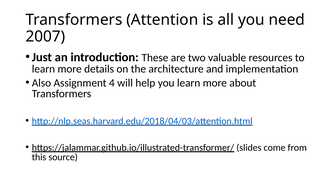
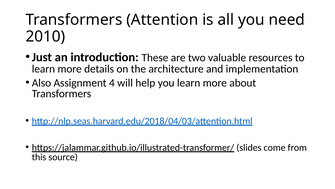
2007: 2007 -> 2010
